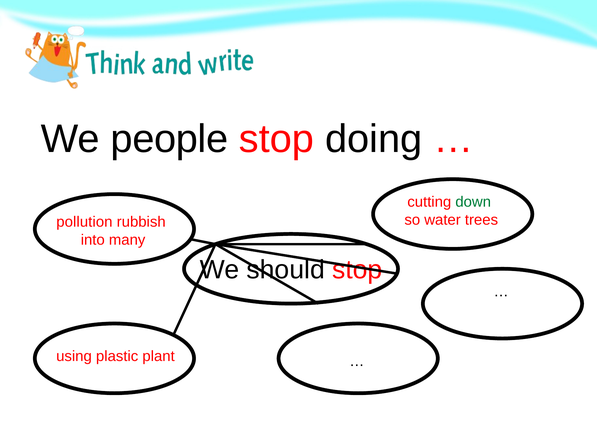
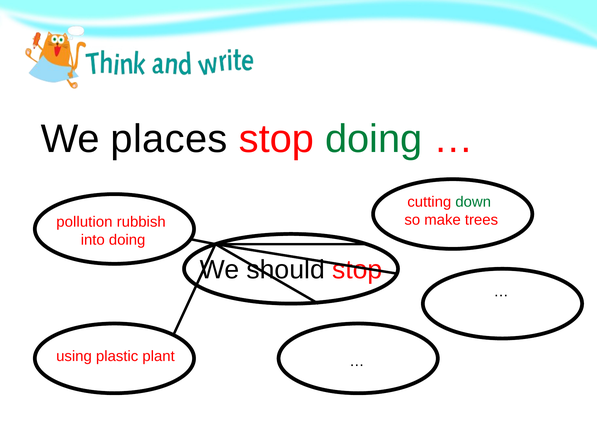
people: people -> places
doing at (374, 139) colour: black -> green
water: water -> make
into many: many -> doing
